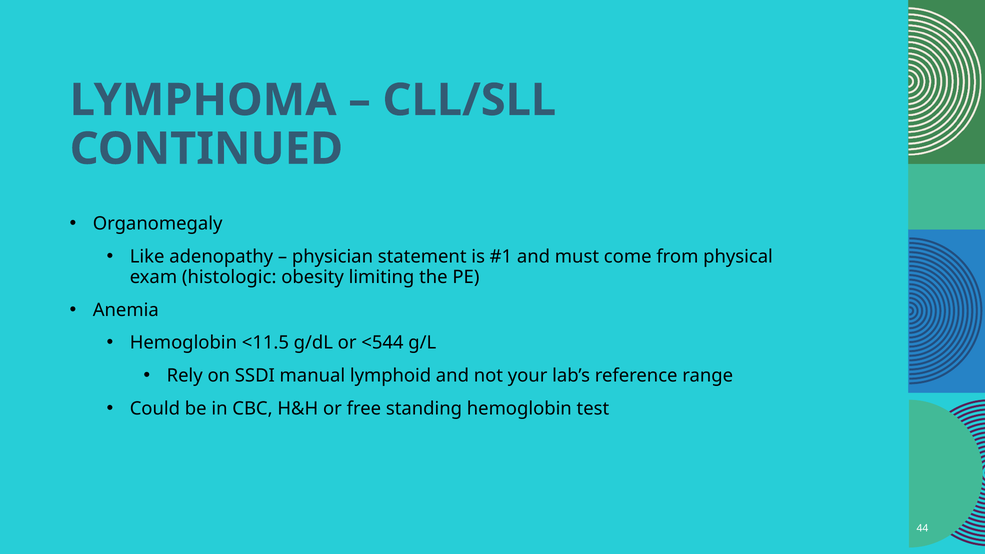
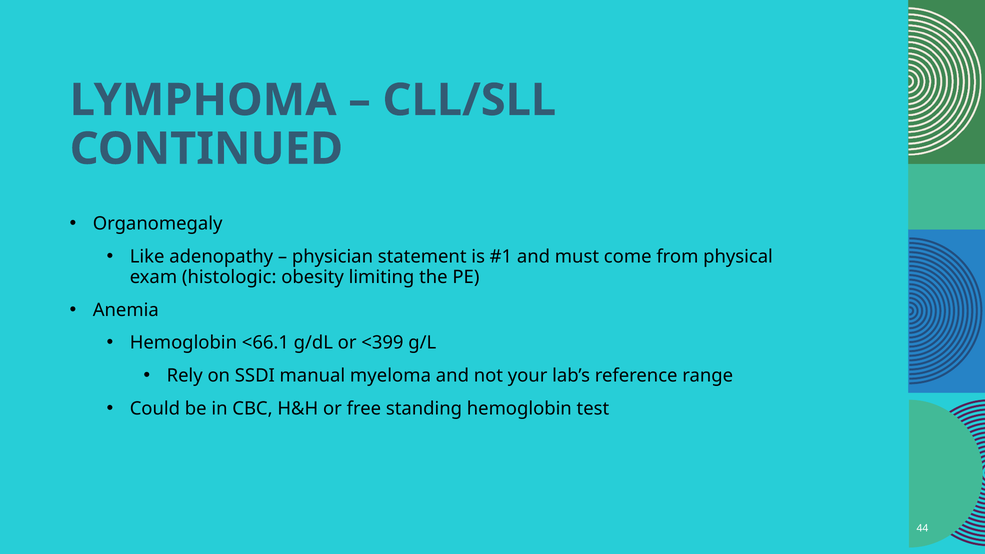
<11.5: <11.5 -> <66.1
<544: <544 -> <399
lymphoid: lymphoid -> myeloma
